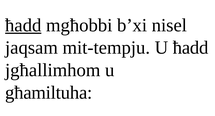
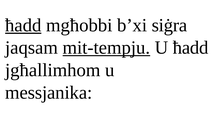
nisel: nisel -> siġra
mit-tempju underline: none -> present
għamiltuha: għamiltuha -> messjanika
